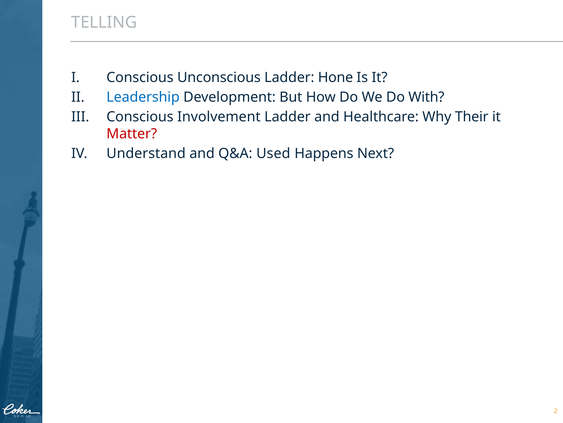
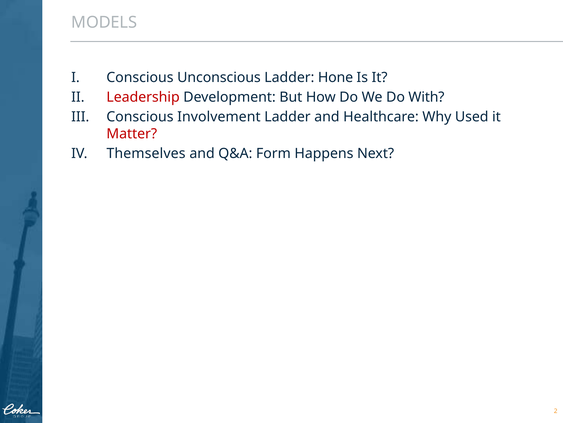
TELLING: TELLING -> MODELS
Leadership colour: blue -> red
Their: Their -> Used
Understand: Understand -> Themselves
Used: Used -> Form
